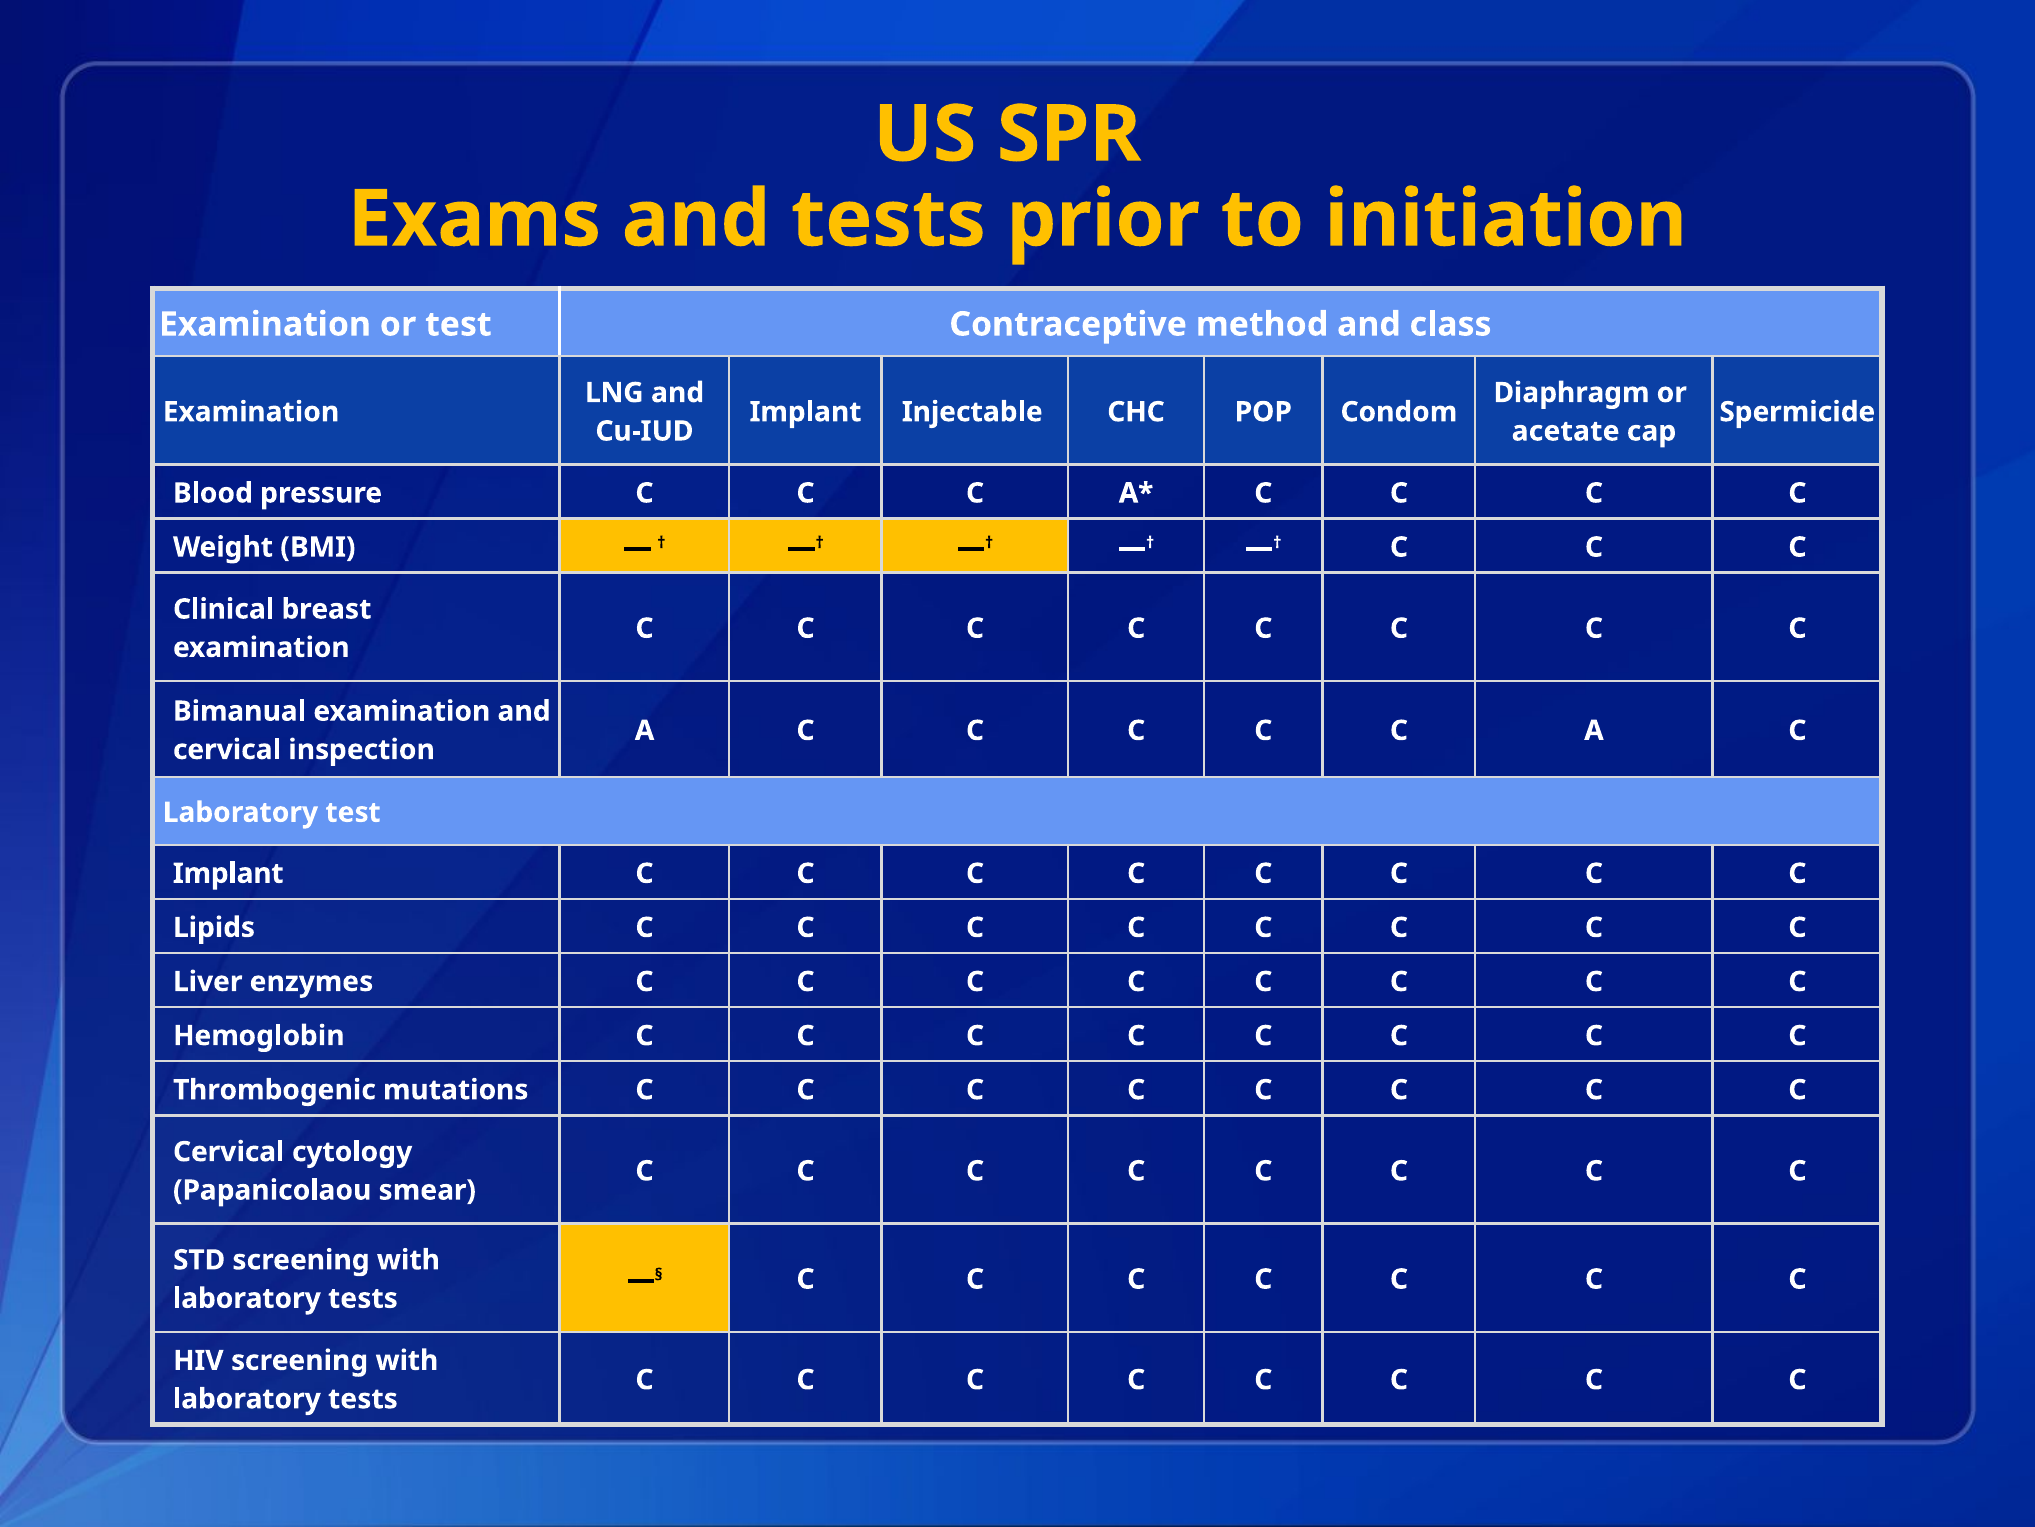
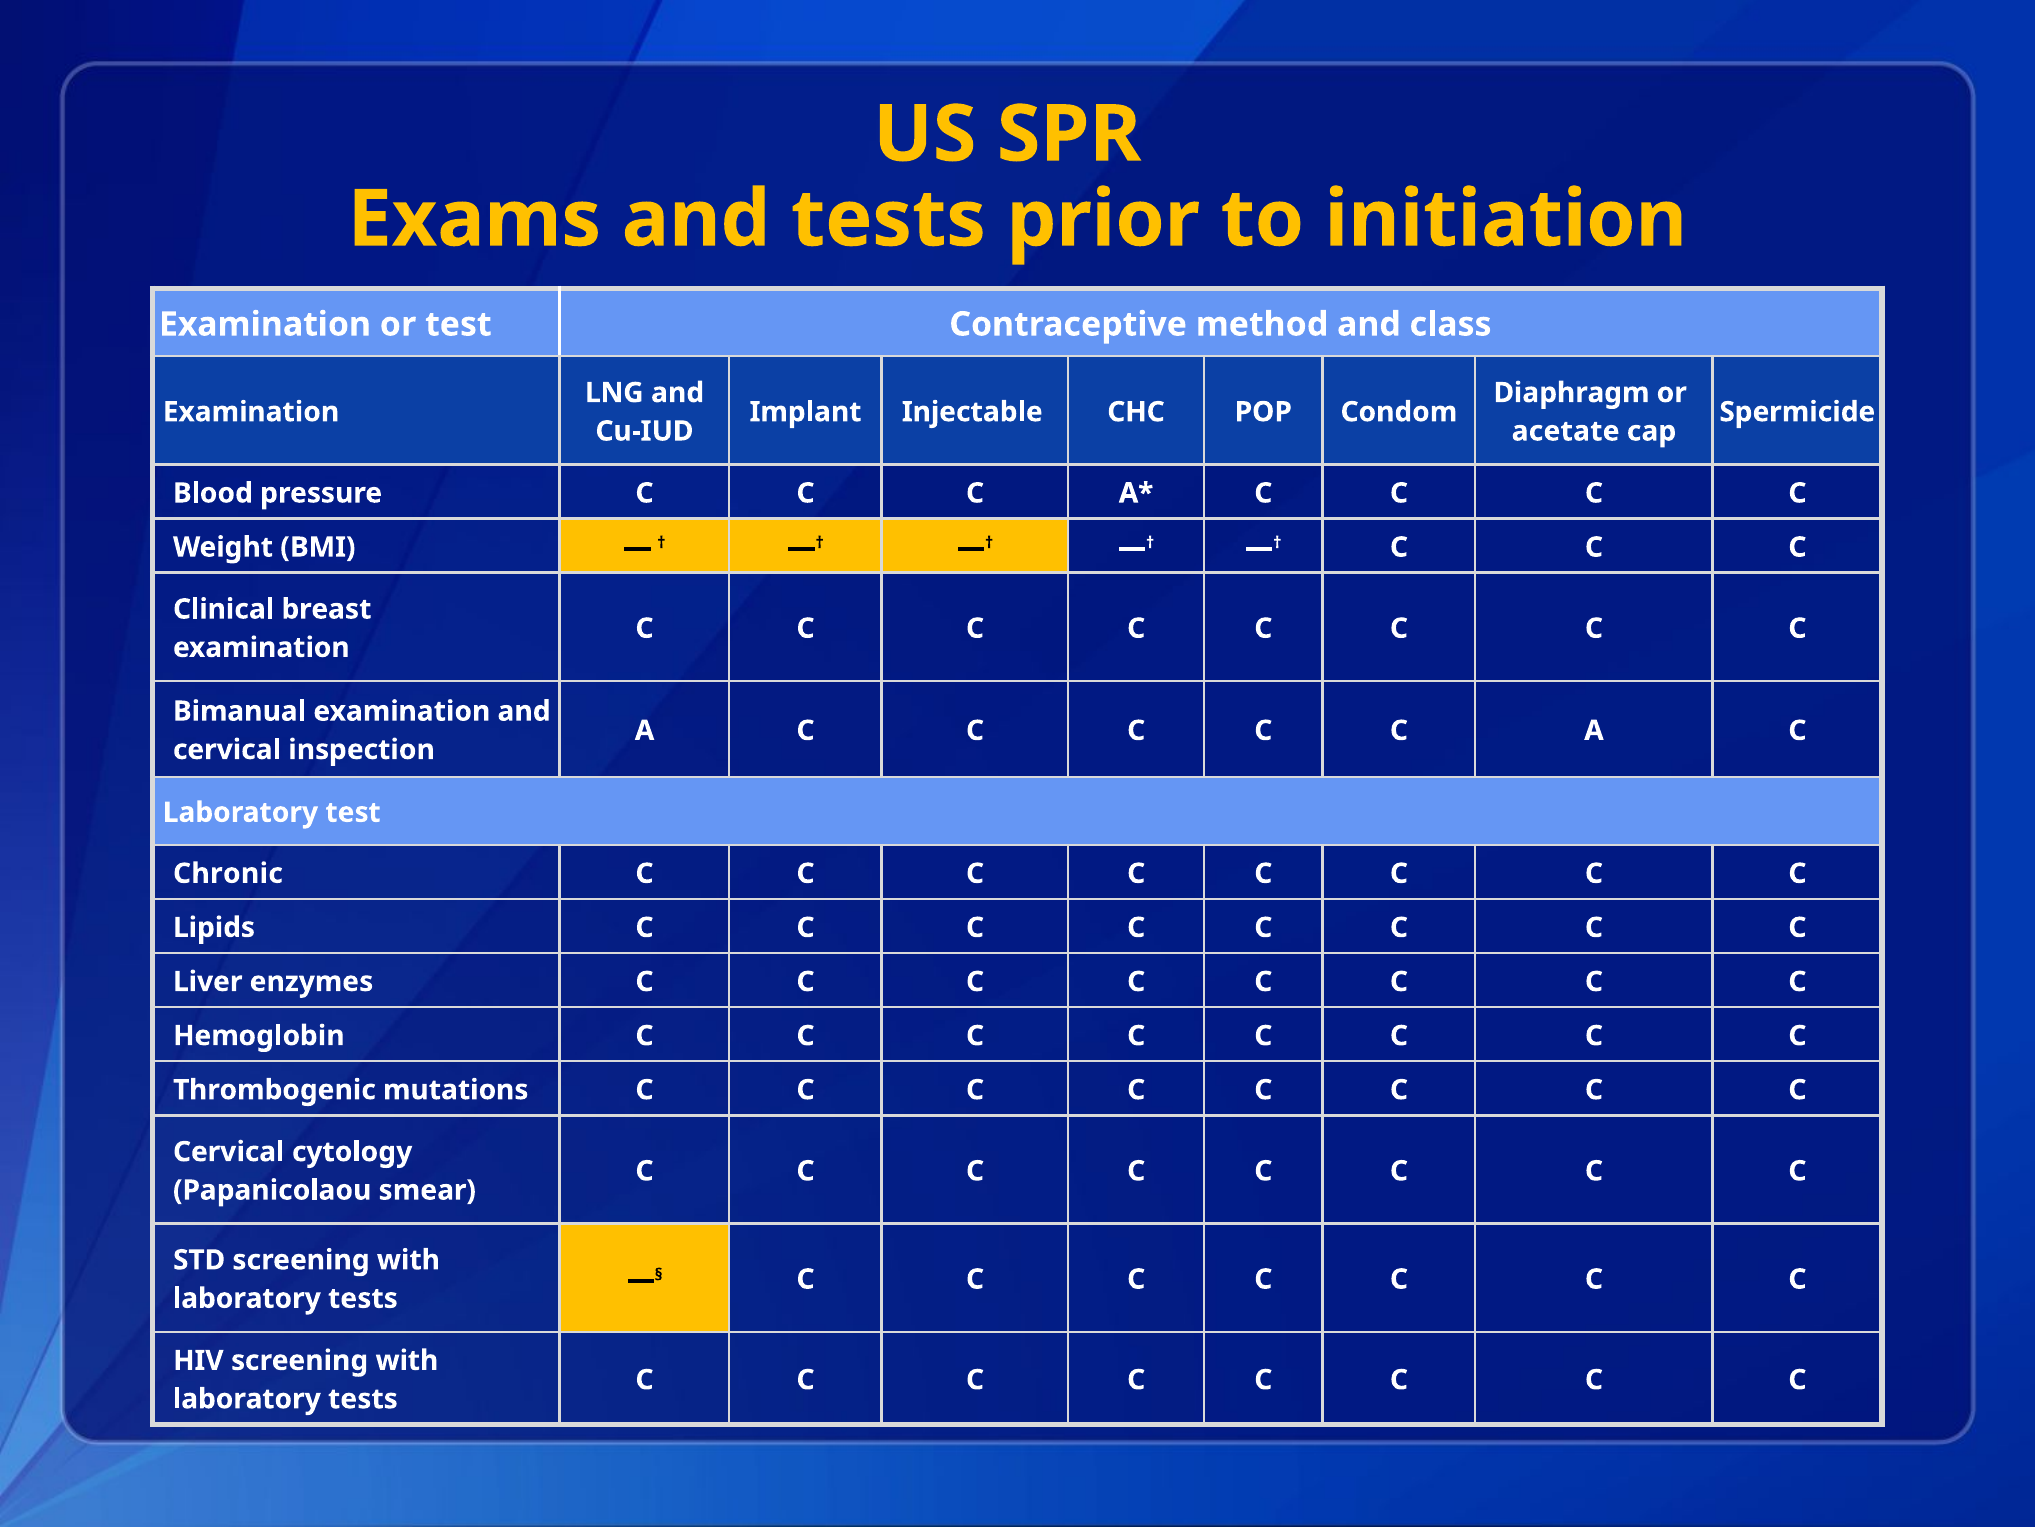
Implant at (228, 873): Implant -> Chronic
